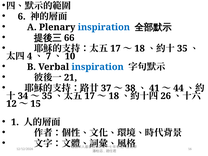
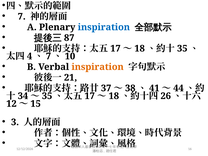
6 at (22, 17): 6 -> 7
66: 66 -> 87
inspiration at (98, 67) colour: blue -> orange
1: 1 -> 3
